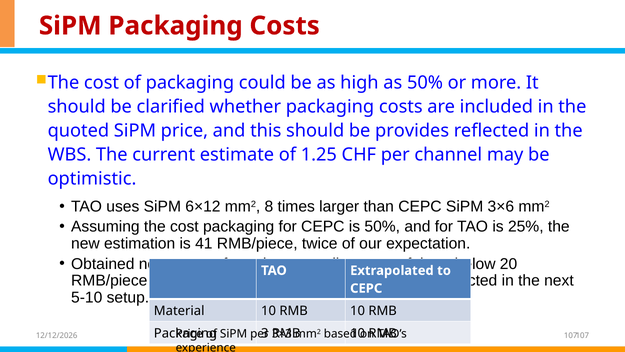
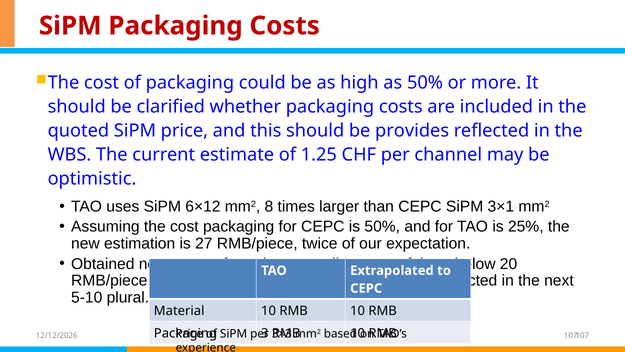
3×6: 3×6 -> 3×1
41: 41 -> 27
setup: setup -> plural
